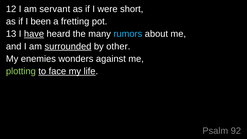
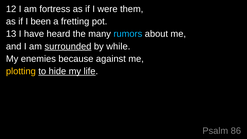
servant: servant -> fortress
short: short -> them
have underline: present -> none
other: other -> while
wonders: wonders -> because
plotting colour: light green -> yellow
face: face -> hide
92: 92 -> 86
